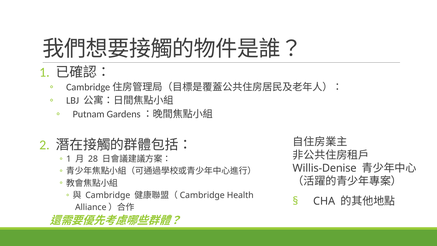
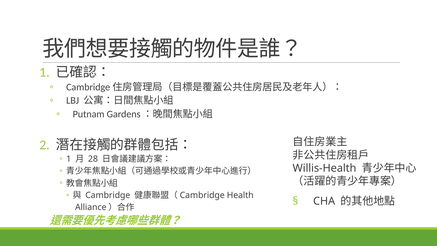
Willis-Denise: Willis-Denise -> Willis-Health
